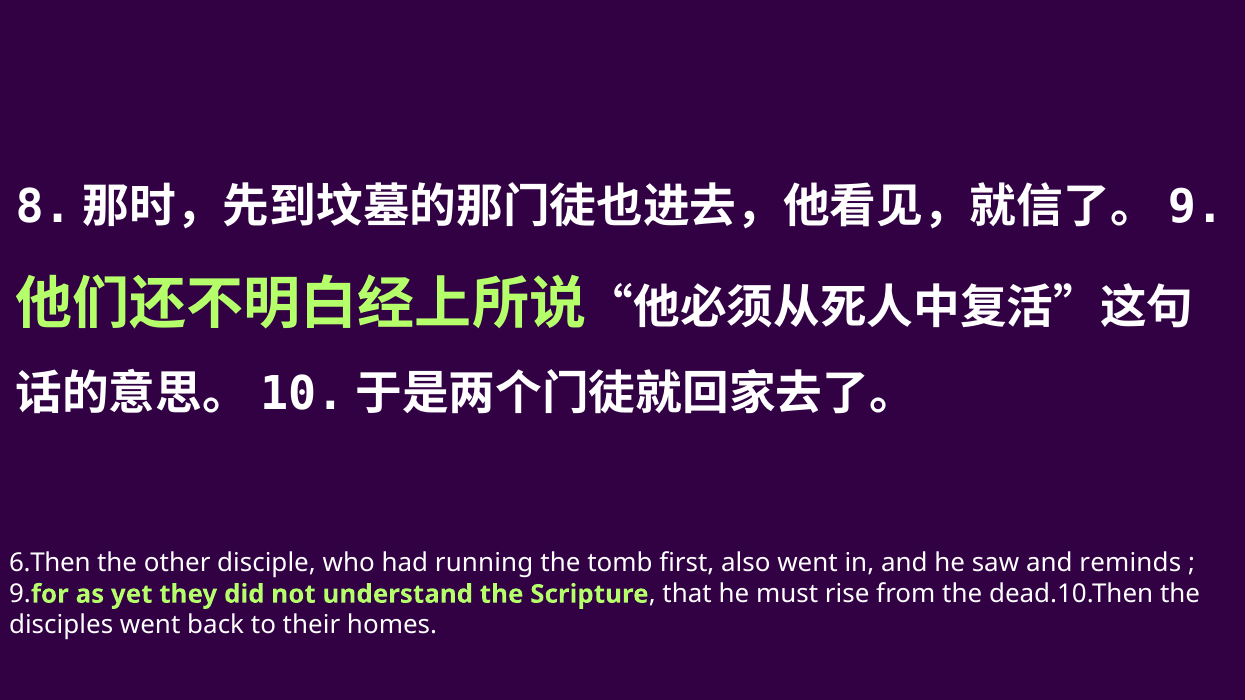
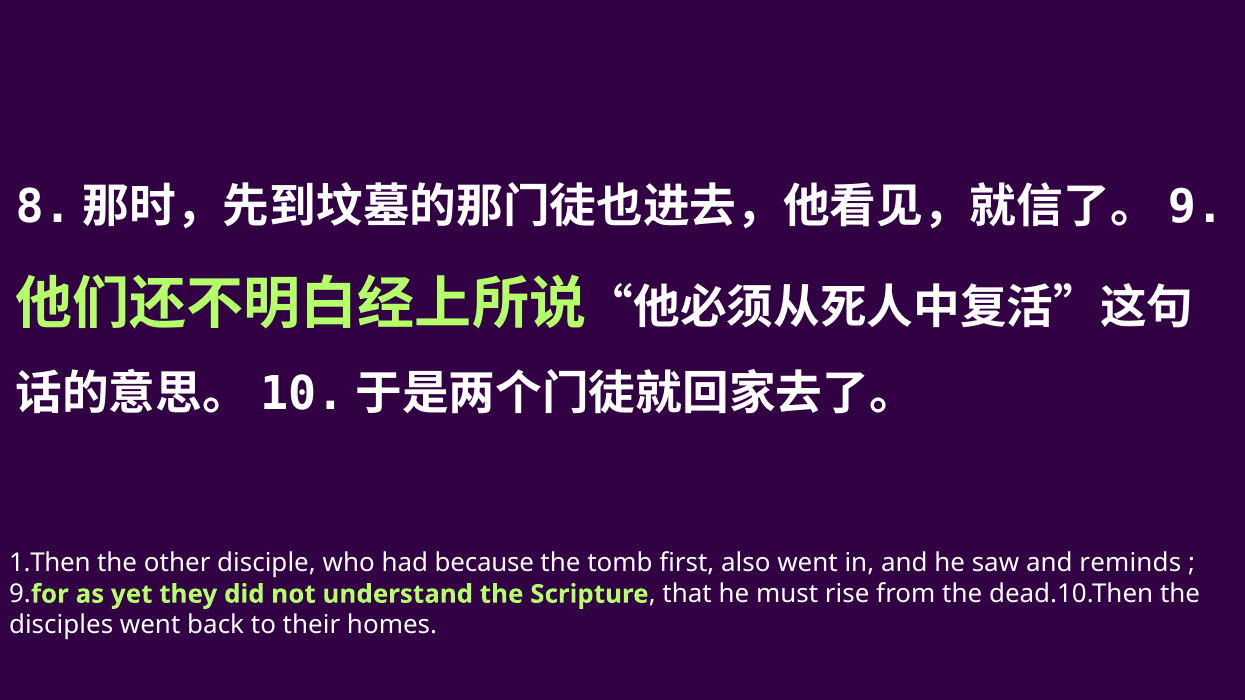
6.Then: 6.Then -> 1.Then
running: running -> because
